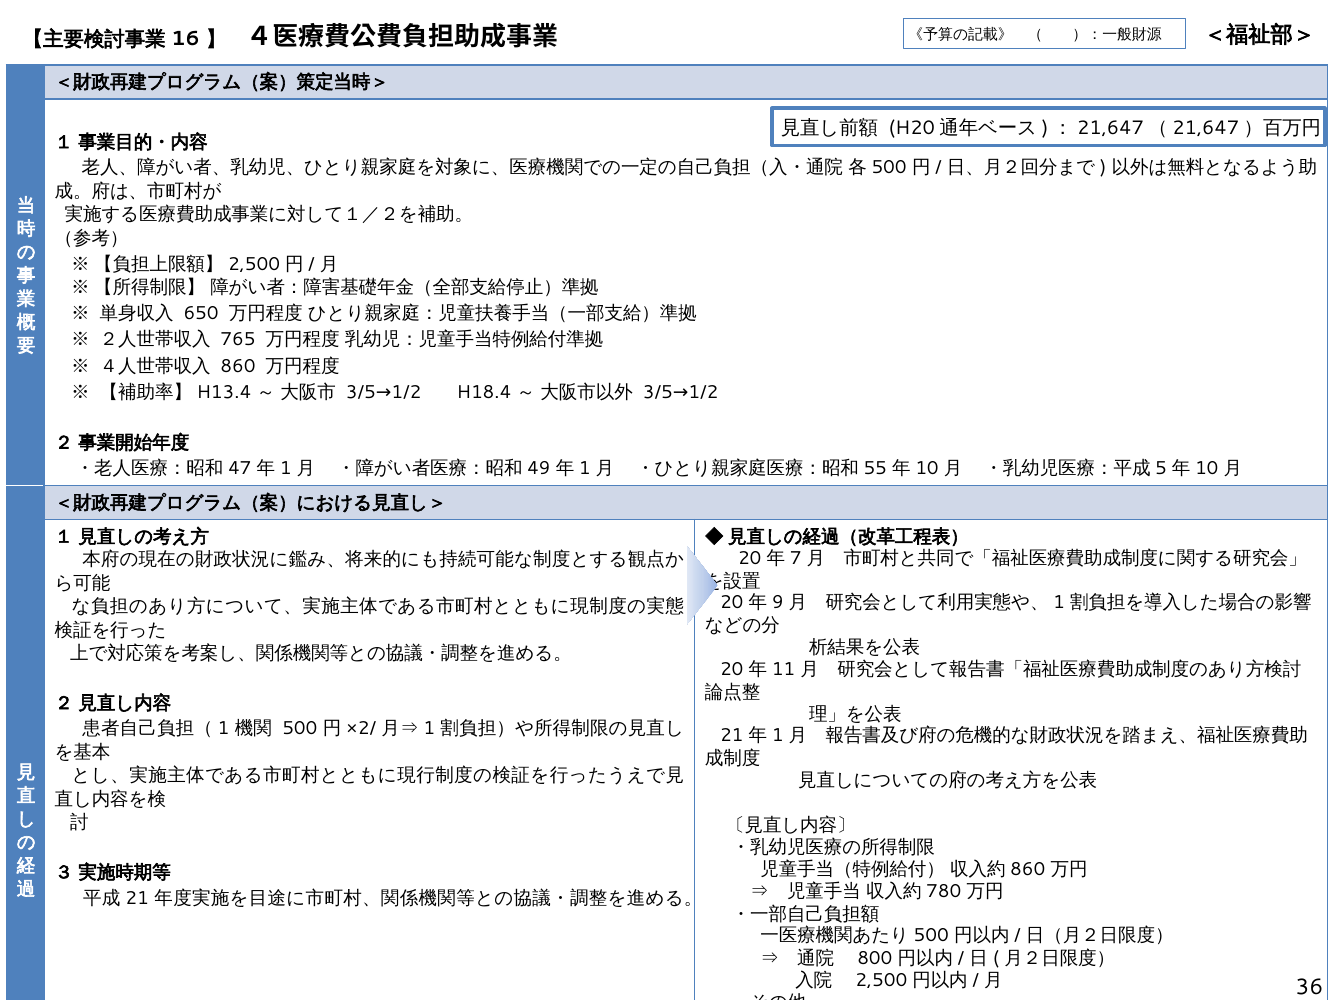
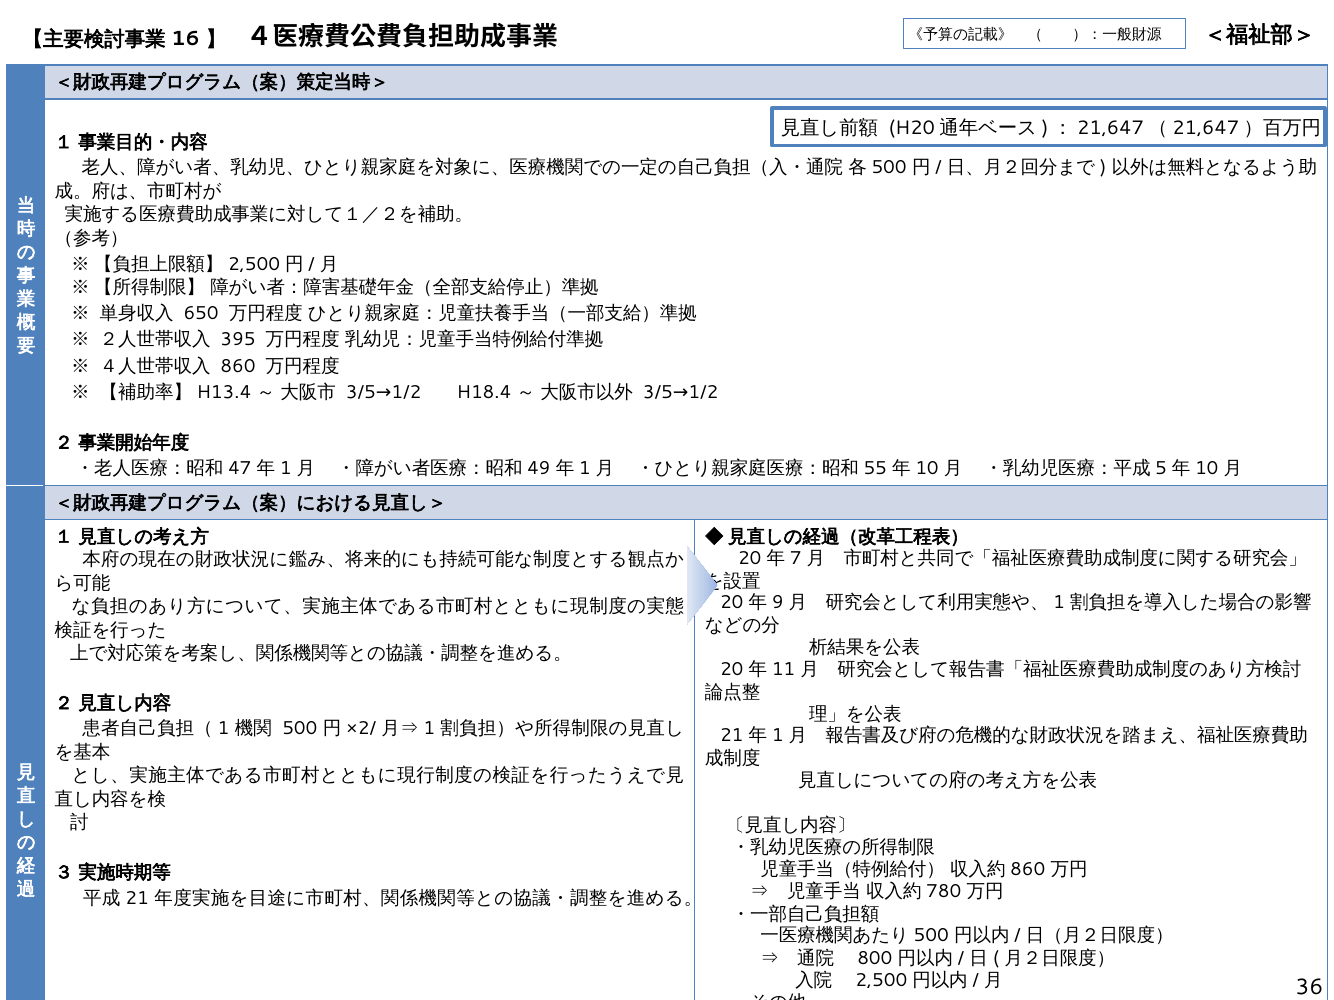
765: 765 -> 395
